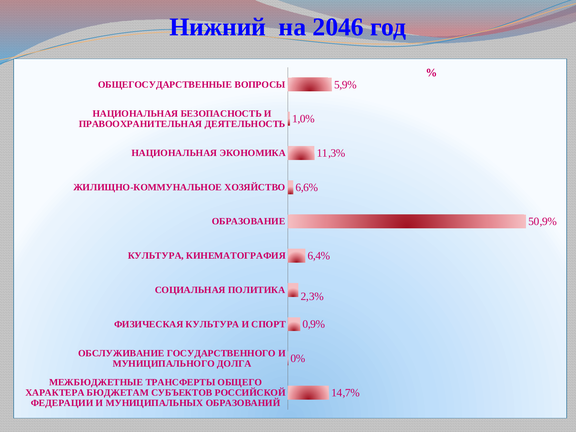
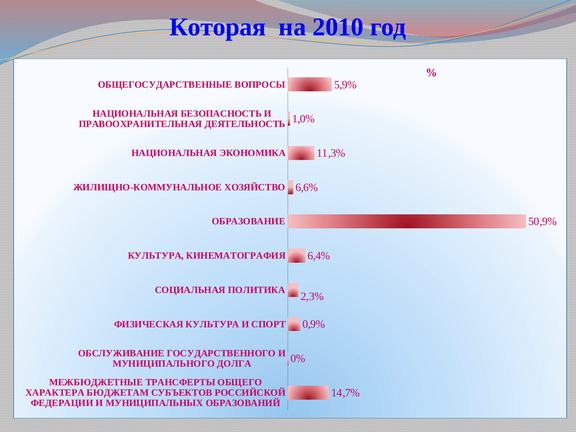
Нижний: Нижний -> Которая
2046: 2046 -> 2010
